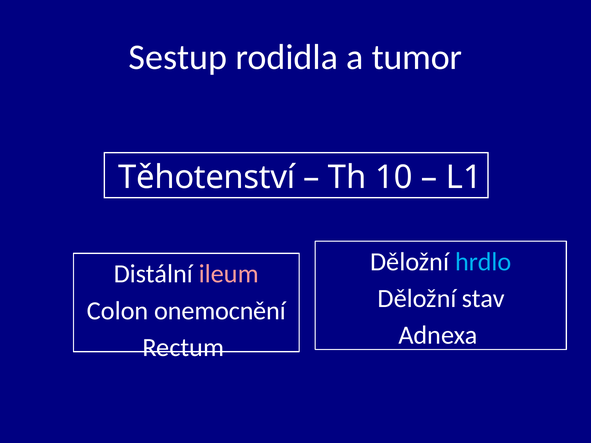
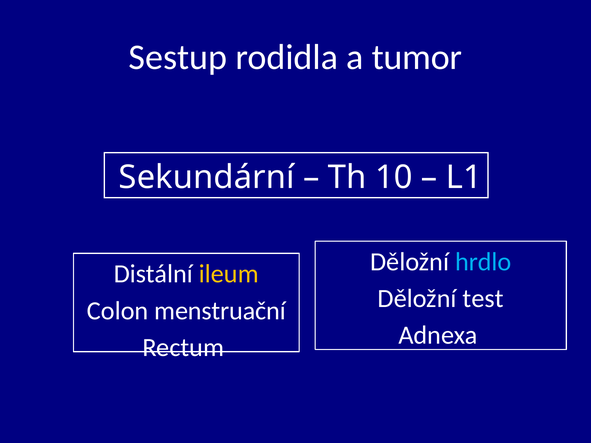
Těhotenství: Těhotenství -> Sekundární
ileum colour: pink -> yellow
stav: stav -> test
onemocnění: onemocnění -> menstruační
